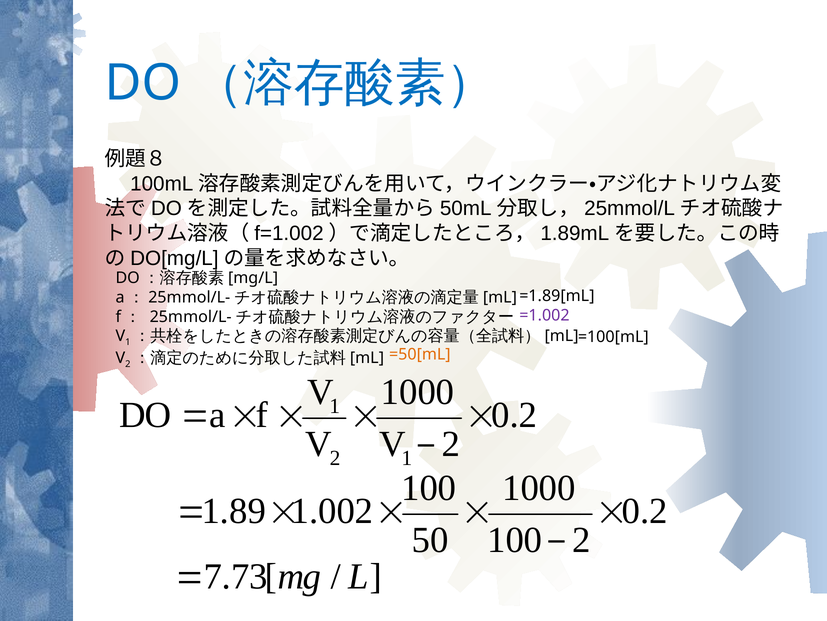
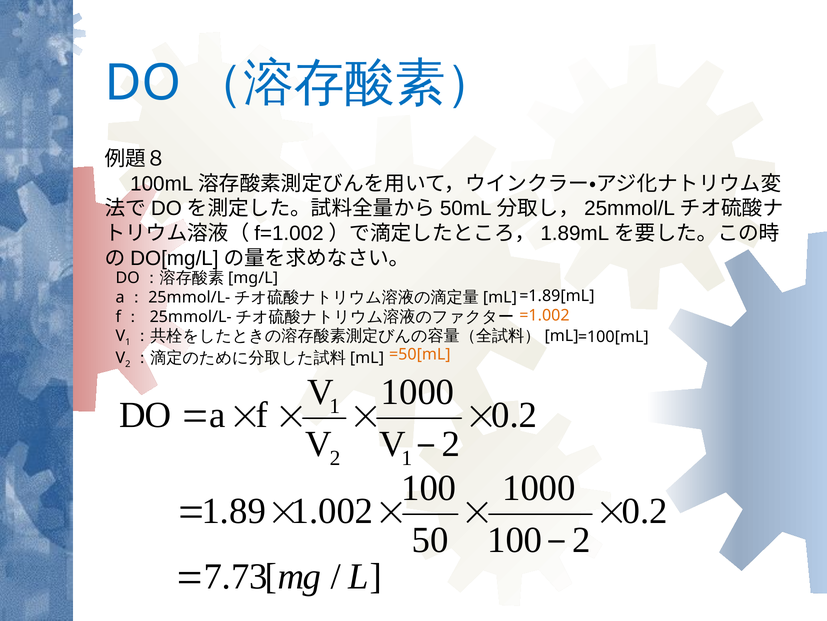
=1.002 colour: purple -> orange
